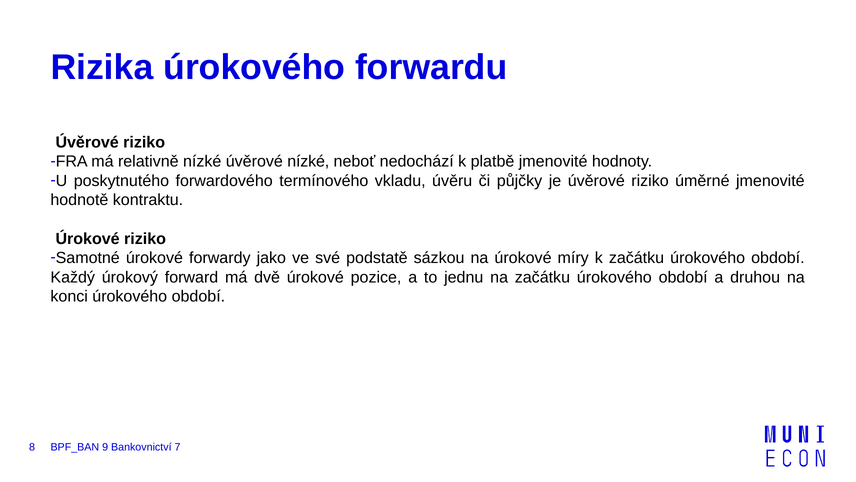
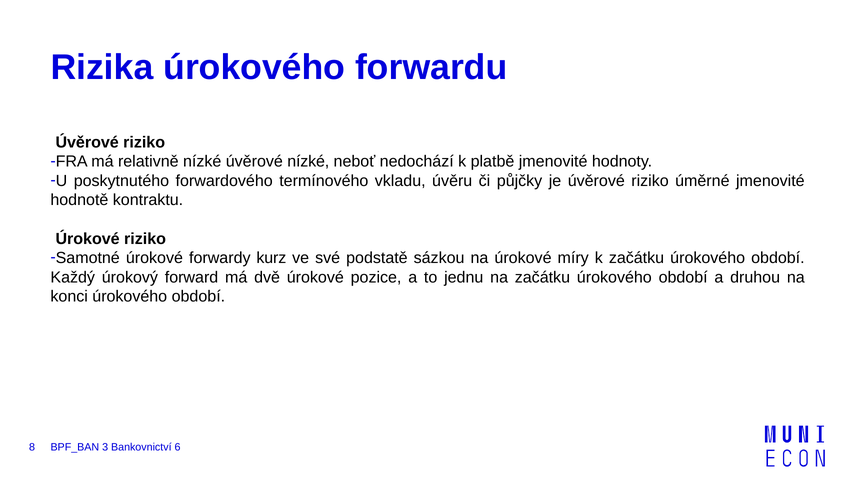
jako: jako -> kurz
9: 9 -> 3
7: 7 -> 6
